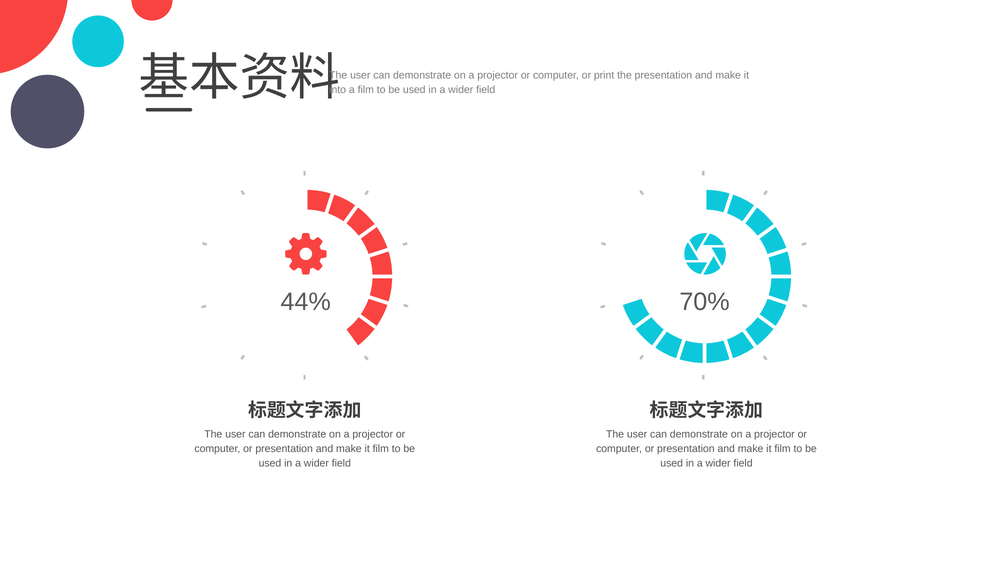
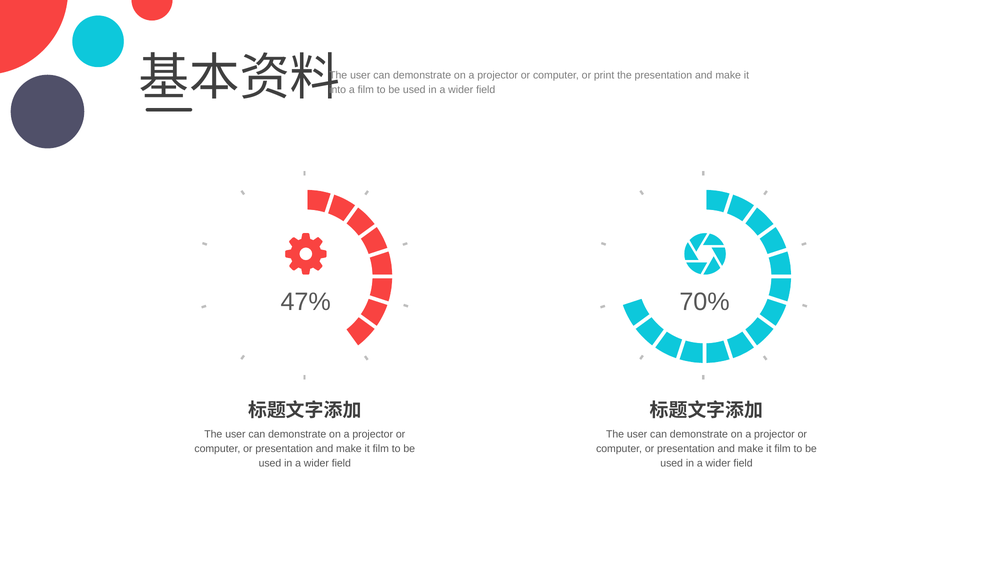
44%: 44% -> 47%
